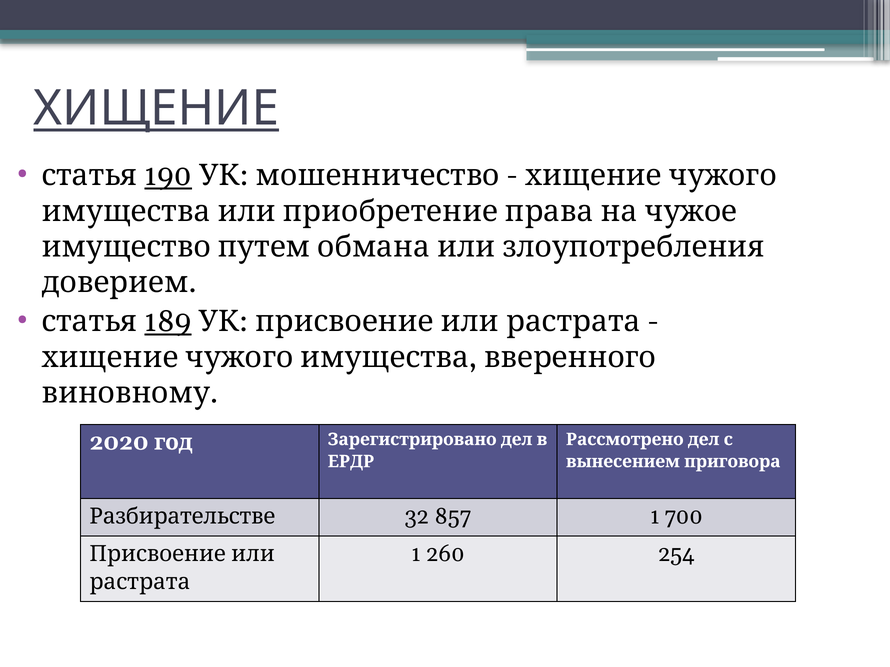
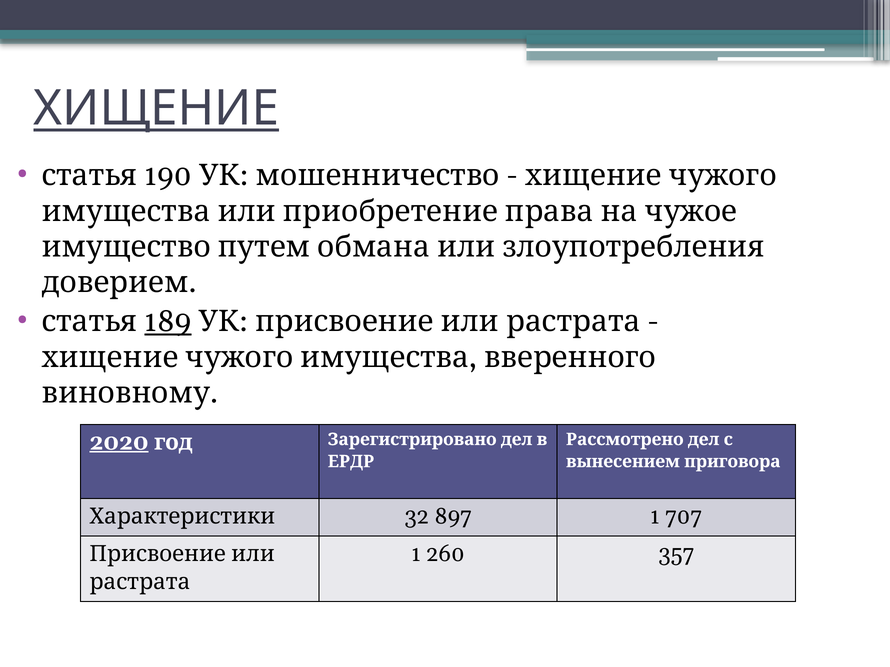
190 underline: present -> none
2020 underline: none -> present
Разбирательстве: Разбирательстве -> Характеристики
857: 857 -> 897
700: 700 -> 707
254: 254 -> 357
